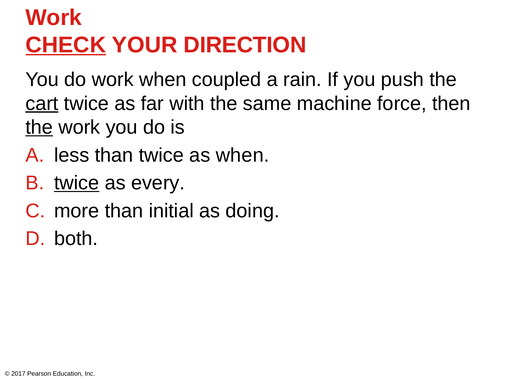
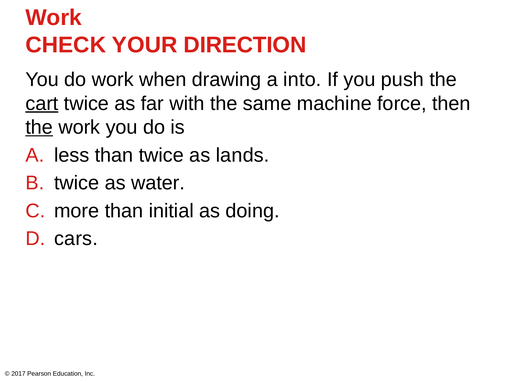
CHECK underline: present -> none
coupled: coupled -> drawing
rain: rain -> into
as when: when -> lands
twice at (77, 183) underline: present -> none
every: every -> water
both: both -> cars
